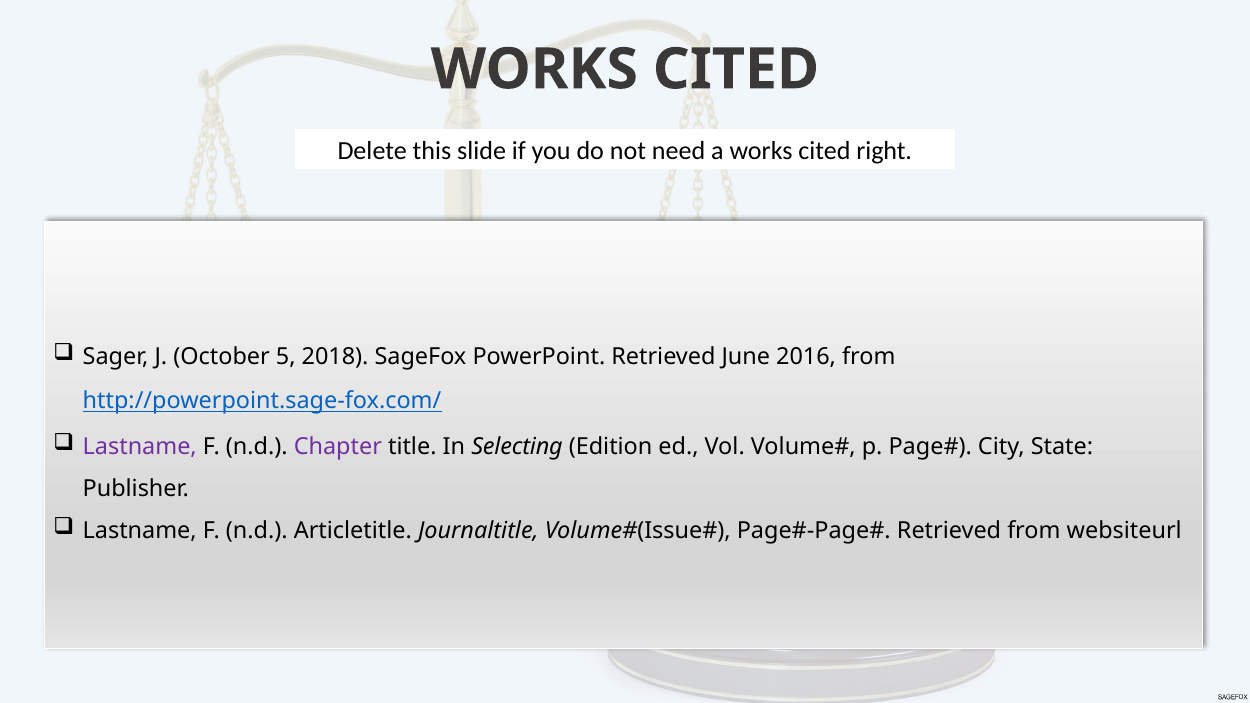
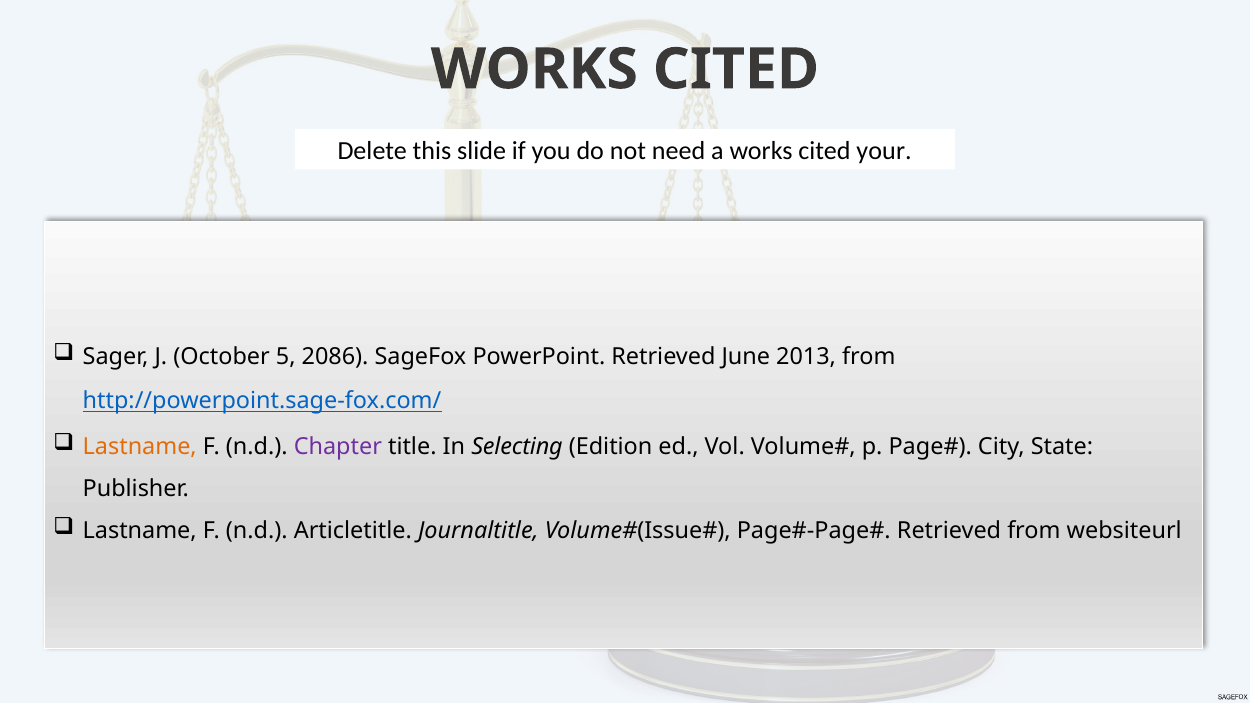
right: right -> your
2018: 2018 -> 2086
2016: 2016 -> 2013
Lastname at (140, 447) colour: purple -> orange
